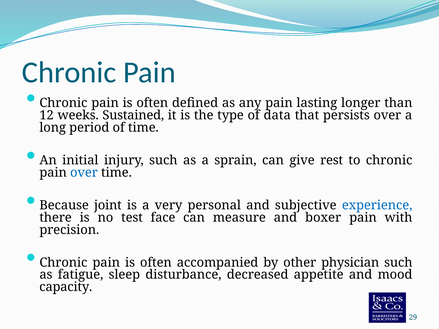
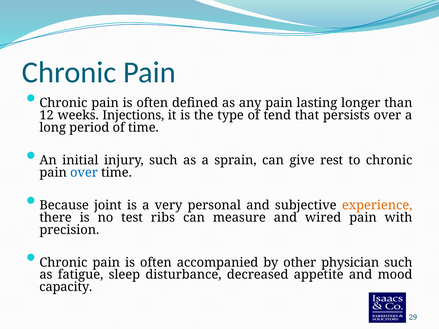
Sustained: Sustained -> Injections
data: data -> tend
experience colour: blue -> orange
face: face -> ribs
boxer: boxer -> wired
